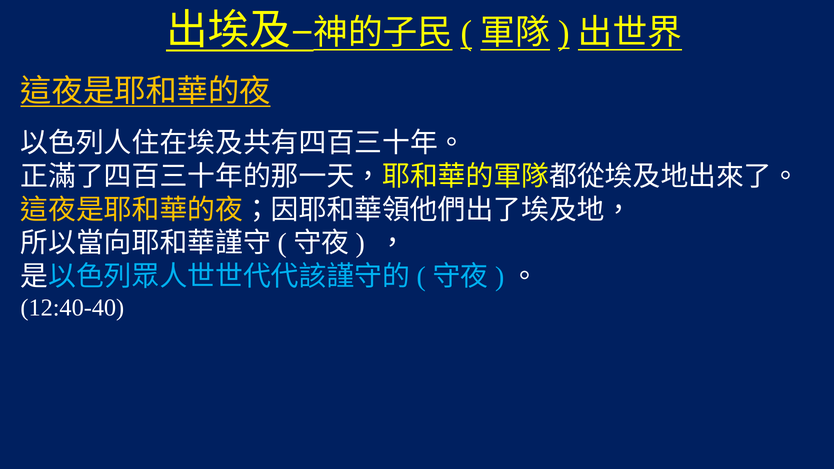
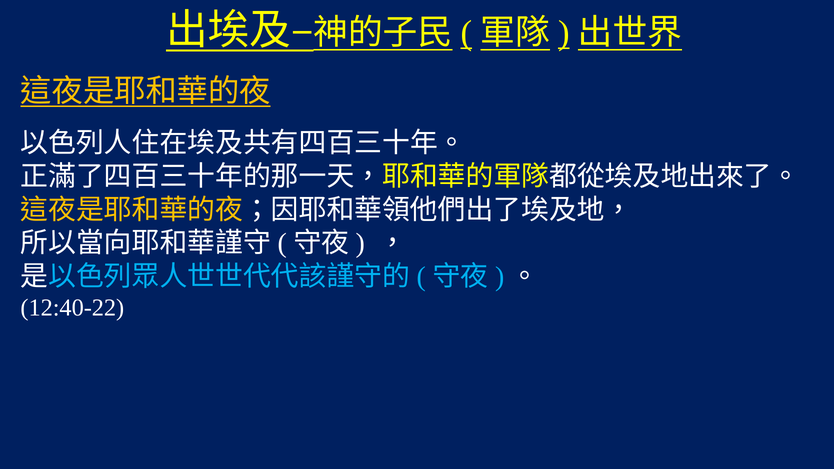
12:40-40: 12:40-40 -> 12:40-22
